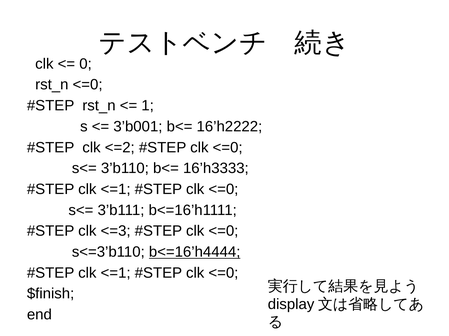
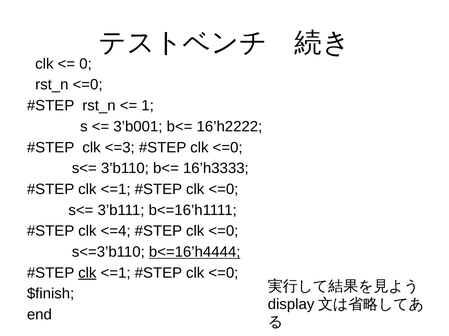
<=2: <=2 -> <=3
<=3: <=3 -> <=4
clk at (87, 273) underline: none -> present
